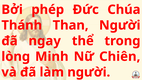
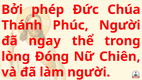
Than: Than -> Phúc
Minh: Minh -> Đóng
